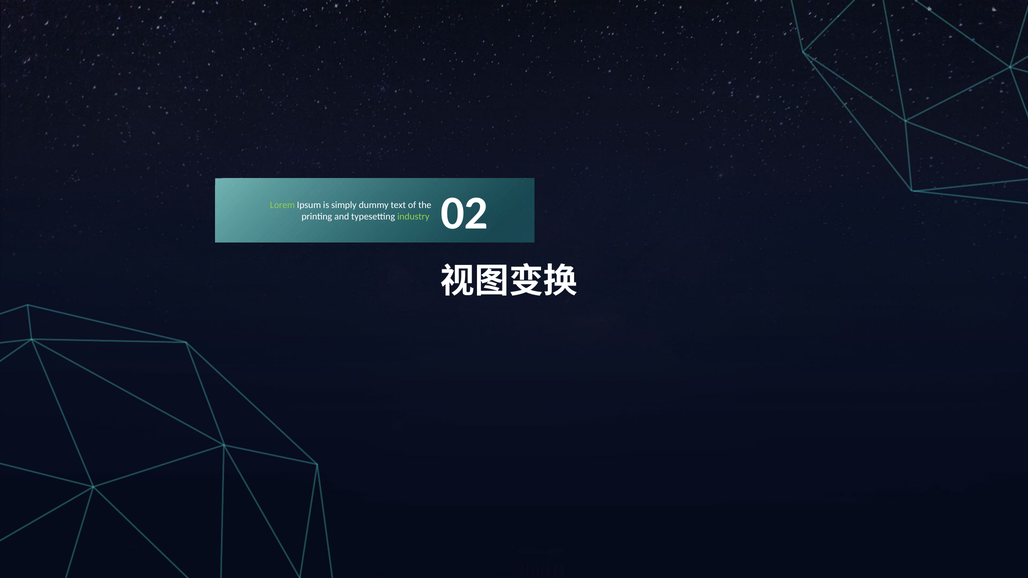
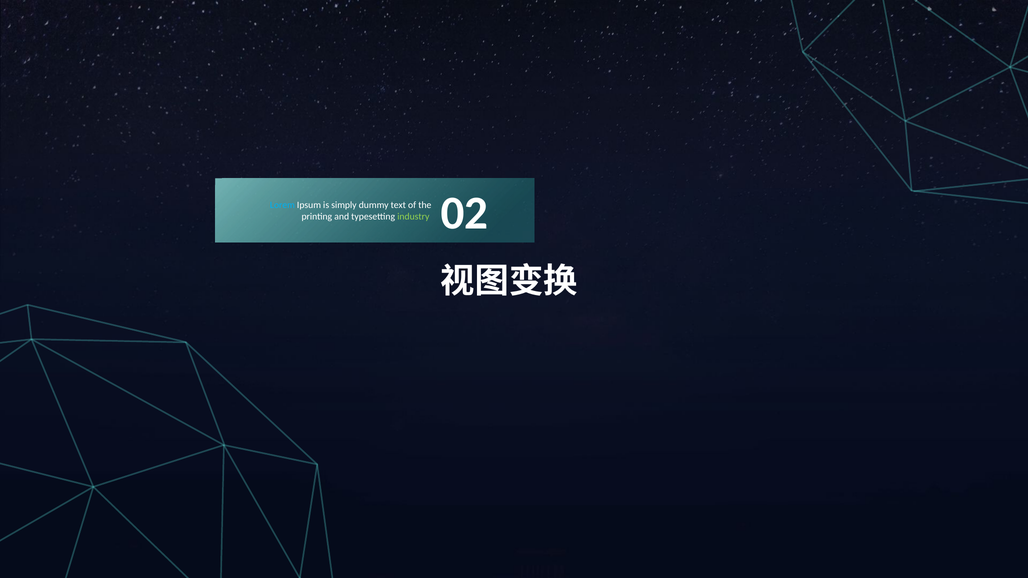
Lorem colour: light green -> light blue
